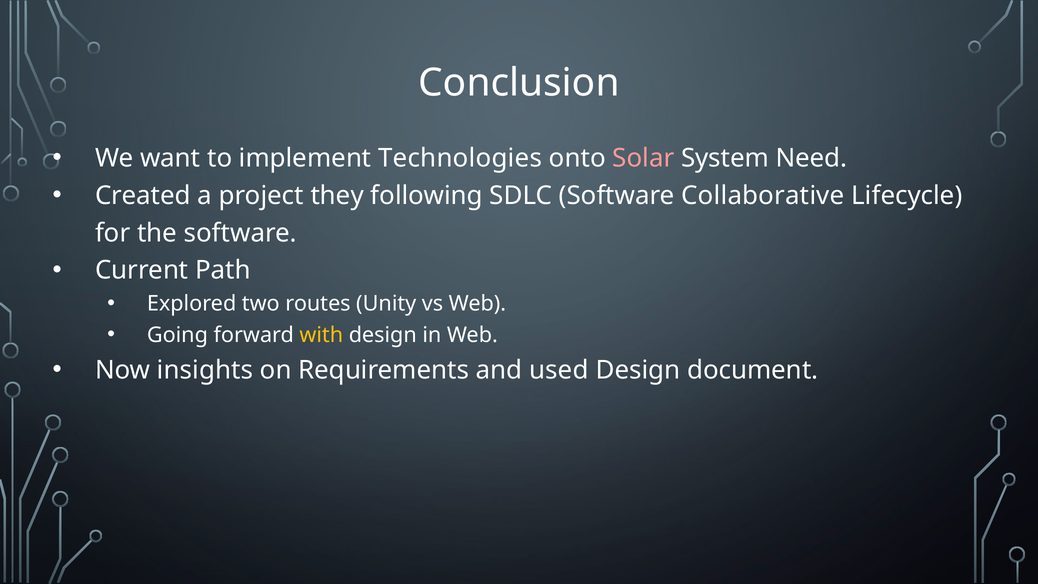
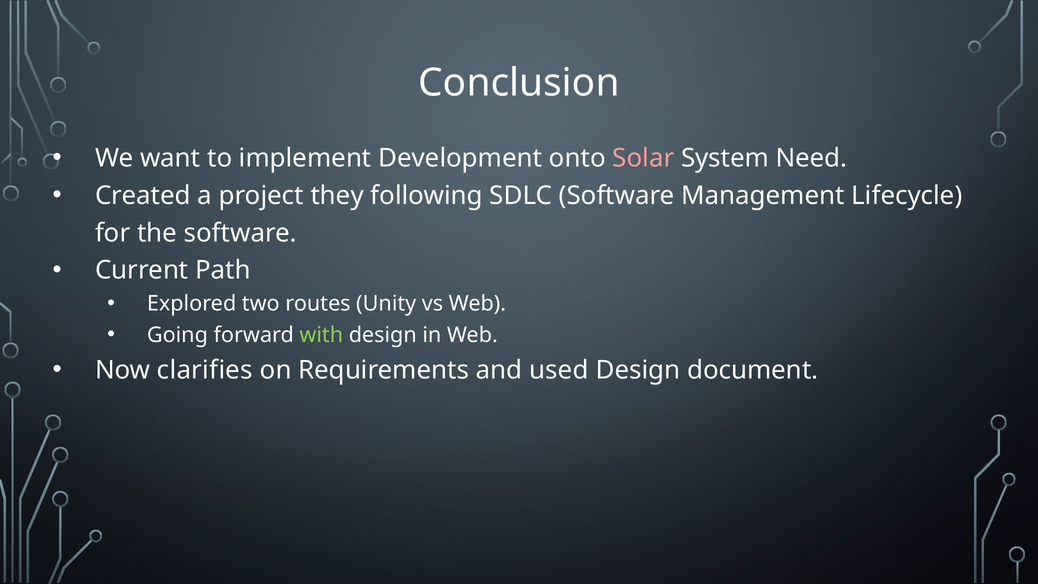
Technologies: Technologies -> Development
Collaborative: Collaborative -> Management
with colour: yellow -> light green
insights: insights -> clarifies
